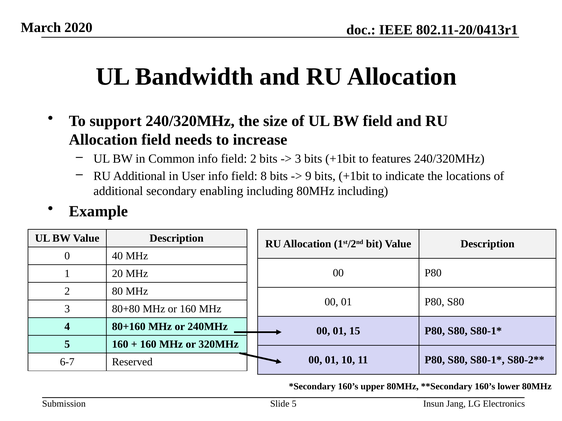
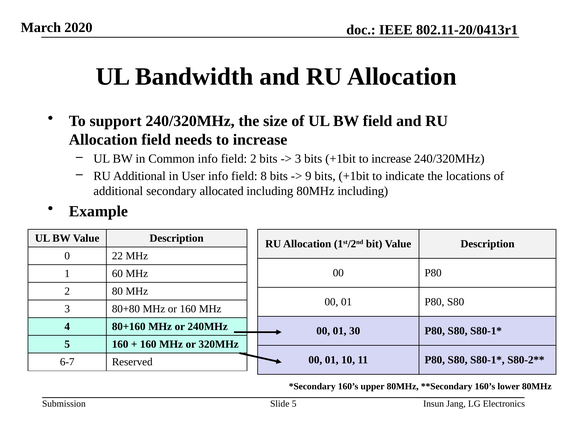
+1bit to features: features -> increase
enabling: enabling -> allocated
40: 40 -> 22
20: 20 -> 60
15: 15 -> 30
